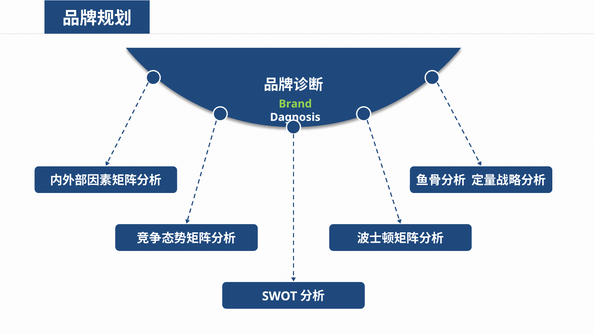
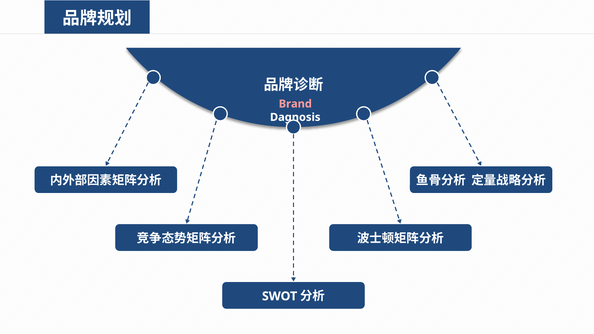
Brand colour: light green -> pink
